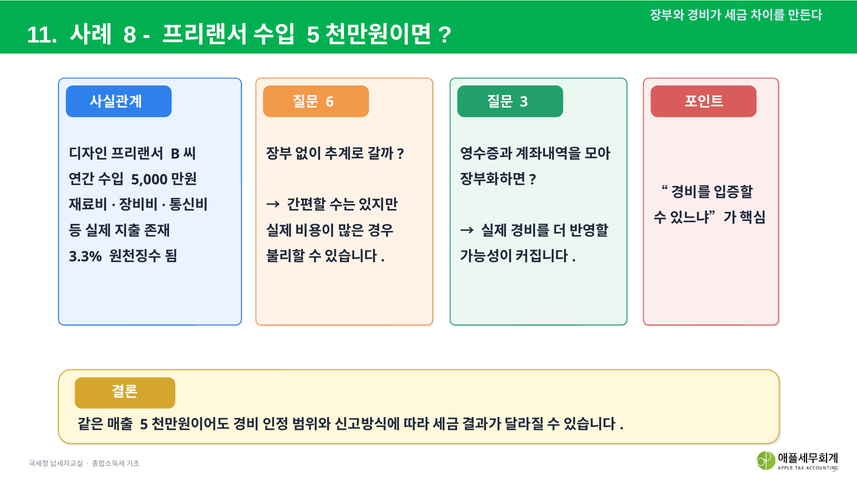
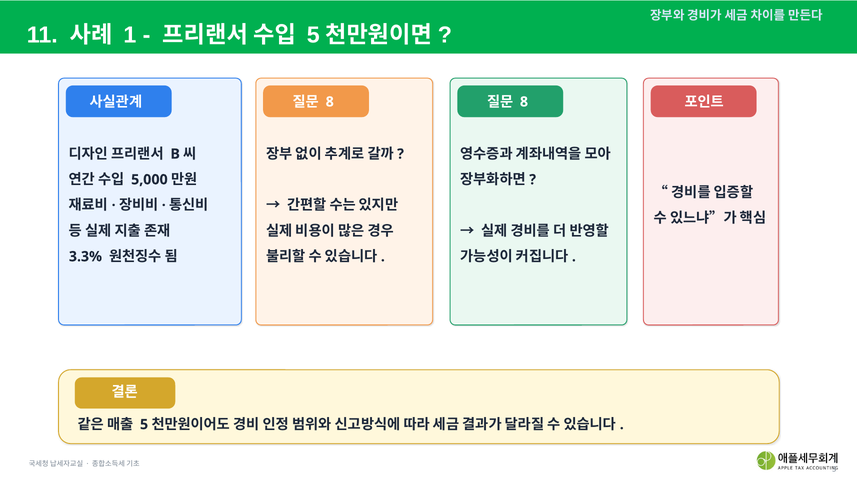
8 at (130, 35): 8 -> 1
6 at (330, 102): 6 -> 8
3 at (524, 102): 3 -> 8
